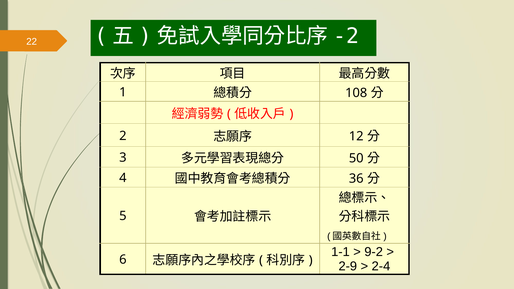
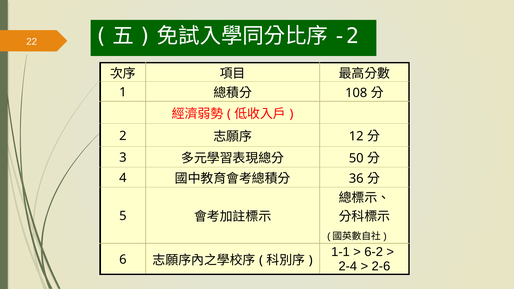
9-2: 9-2 -> 6-2
2-9: 2-9 -> 2-4
2-4: 2-4 -> 2-6
